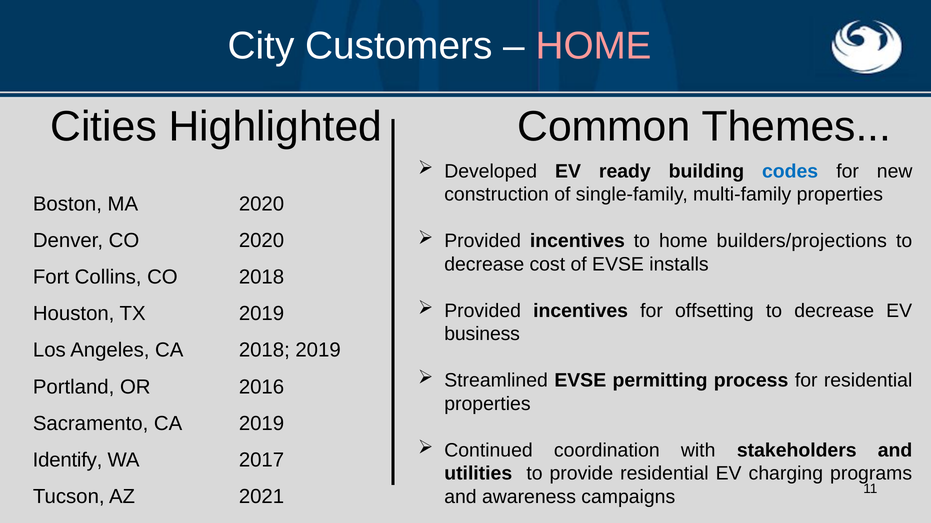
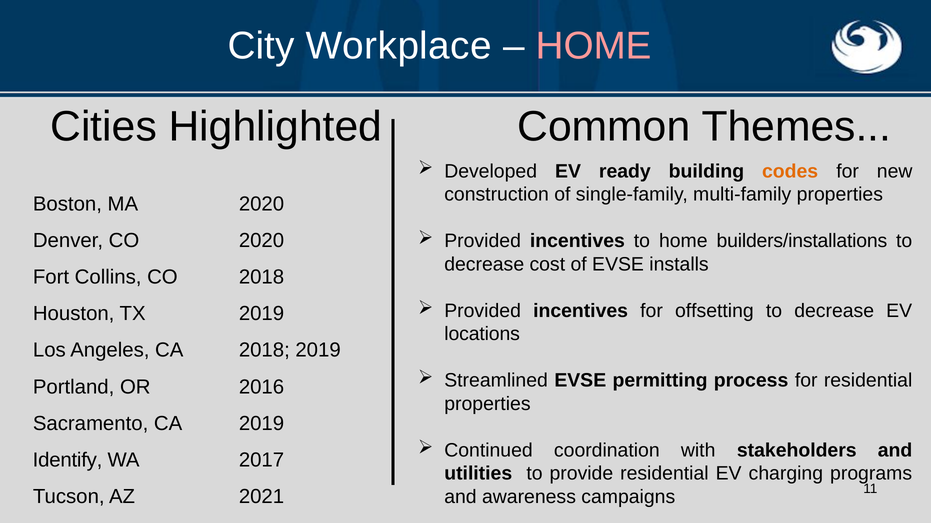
Customers: Customers -> Workplace
codes colour: blue -> orange
builders/projections: builders/projections -> builders/installations
business: business -> locations
